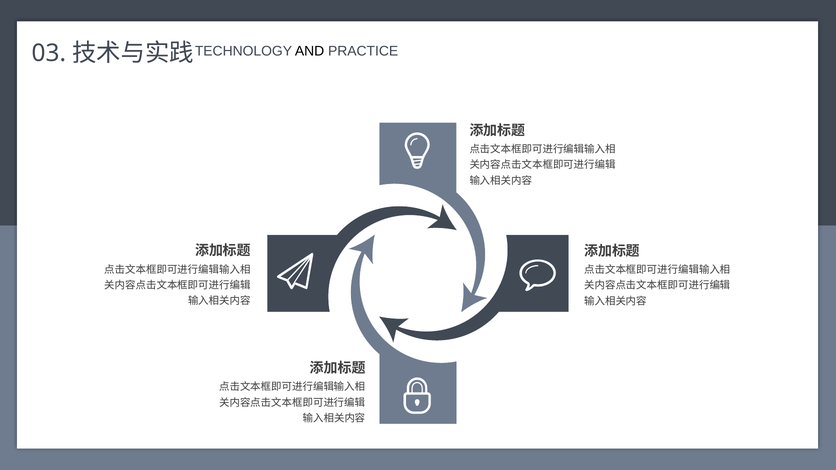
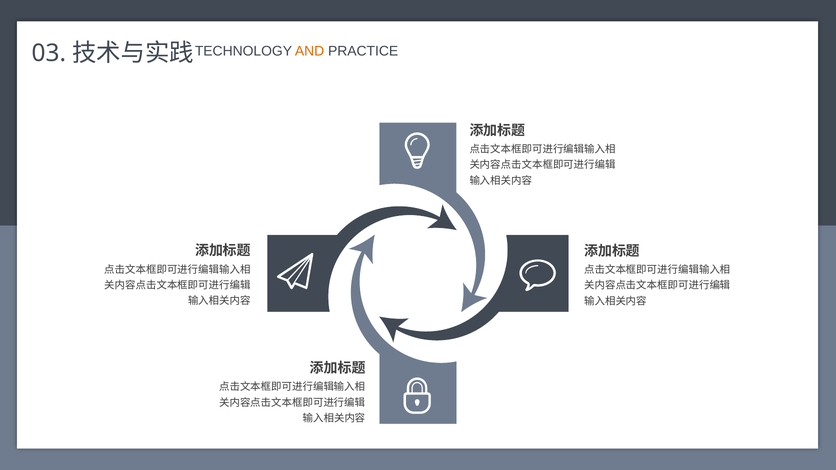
AND colour: black -> orange
